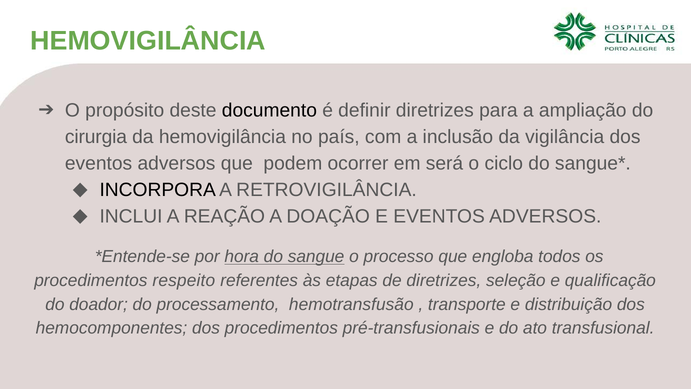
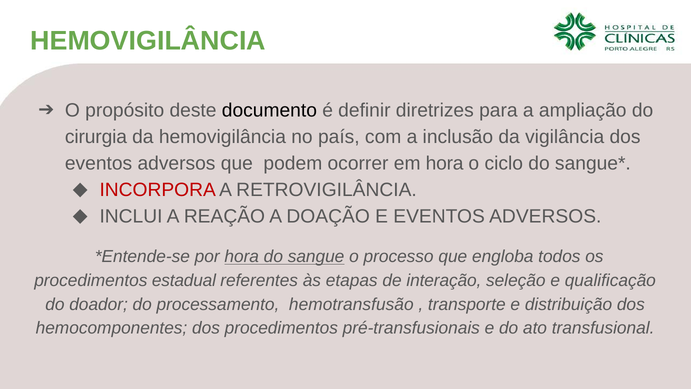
em será: será -> hora
INCORPORA colour: black -> red
respeito: respeito -> estadual
de diretrizes: diretrizes -> interação
